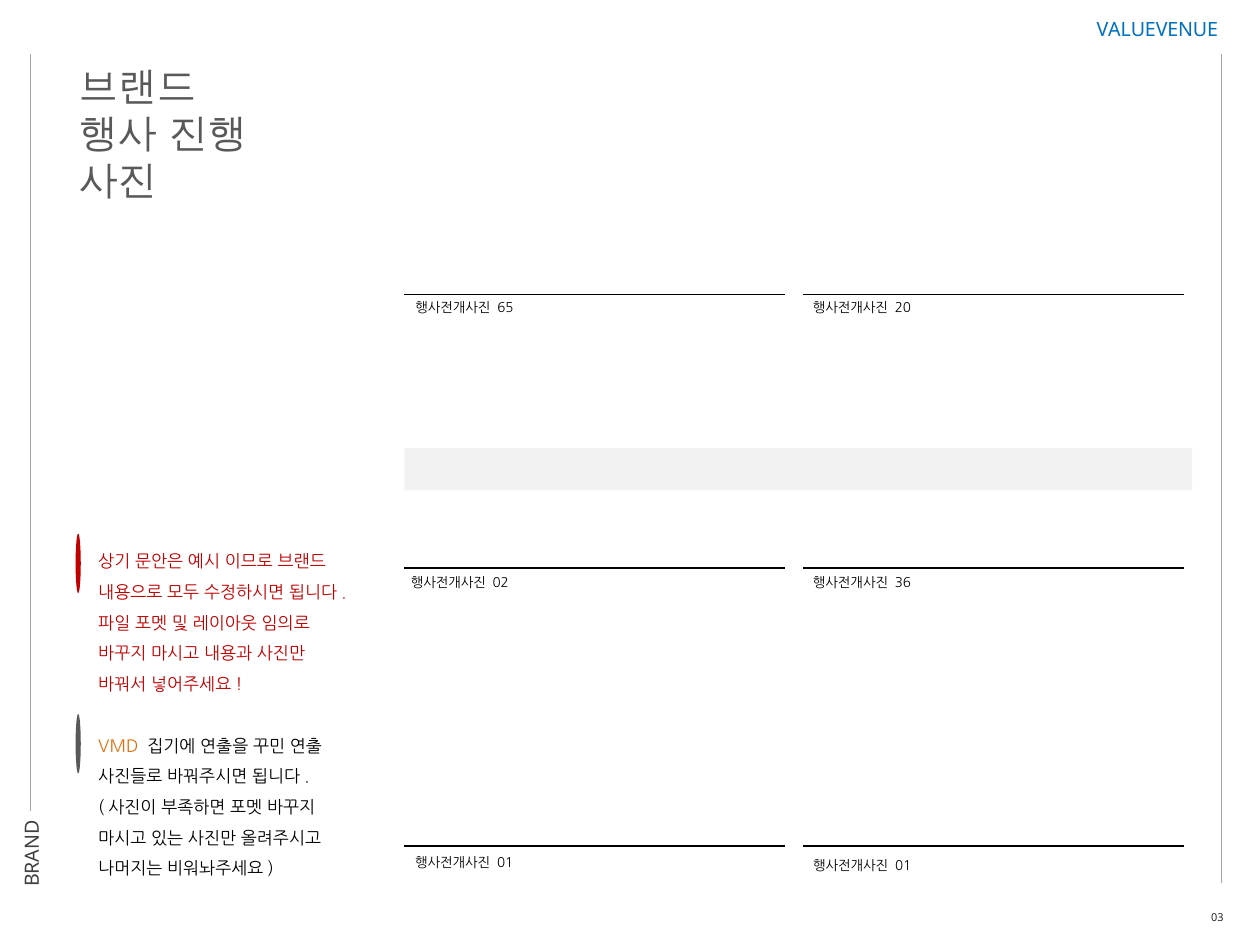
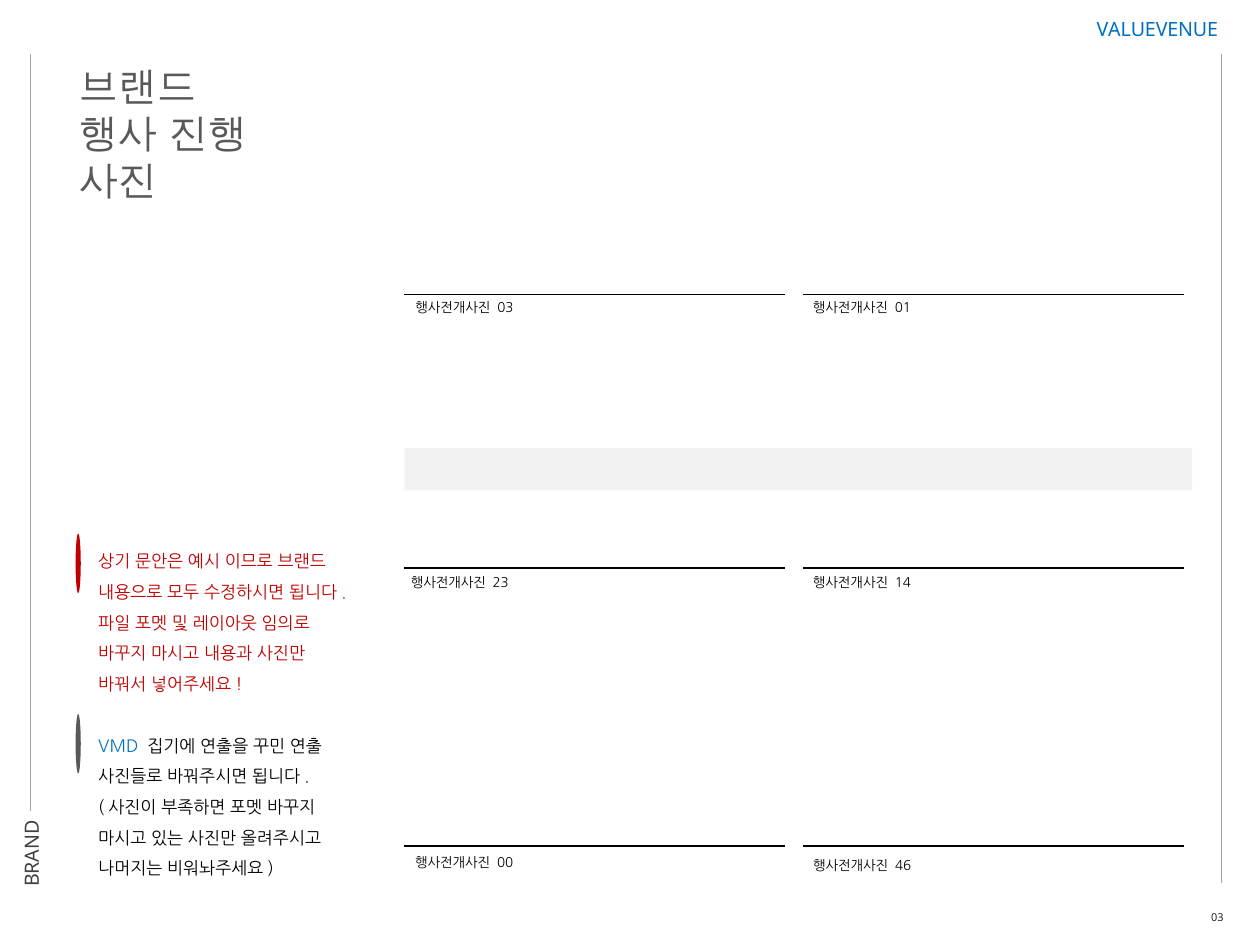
65 at (505, 308): 65 -> 03
20: 20 -> 01
02: 02 -> 23
36: 36 -> 14
VMD colour: orange -> blue
01 at (505, 863): 01 -> 00
01 at (903, 867): 01 -> 46
